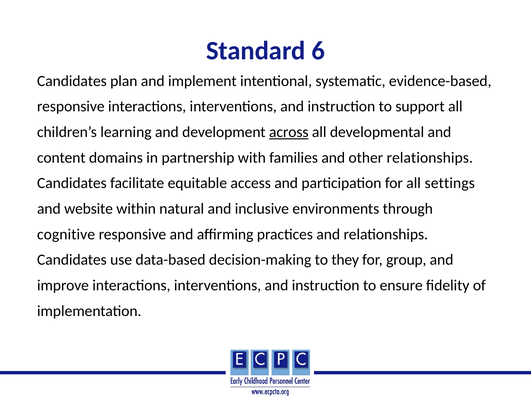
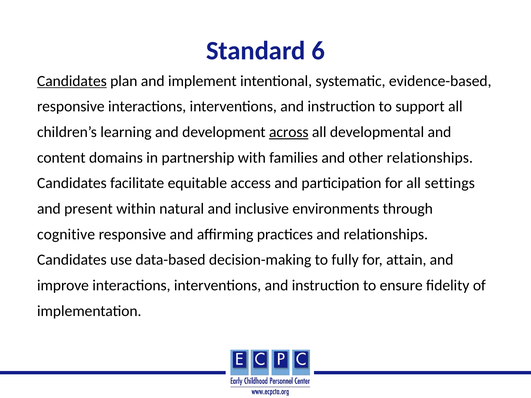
Candidates at (72, 81) underline: none -> present
website: website -> present
they: they -> fully
group: group -> attain
